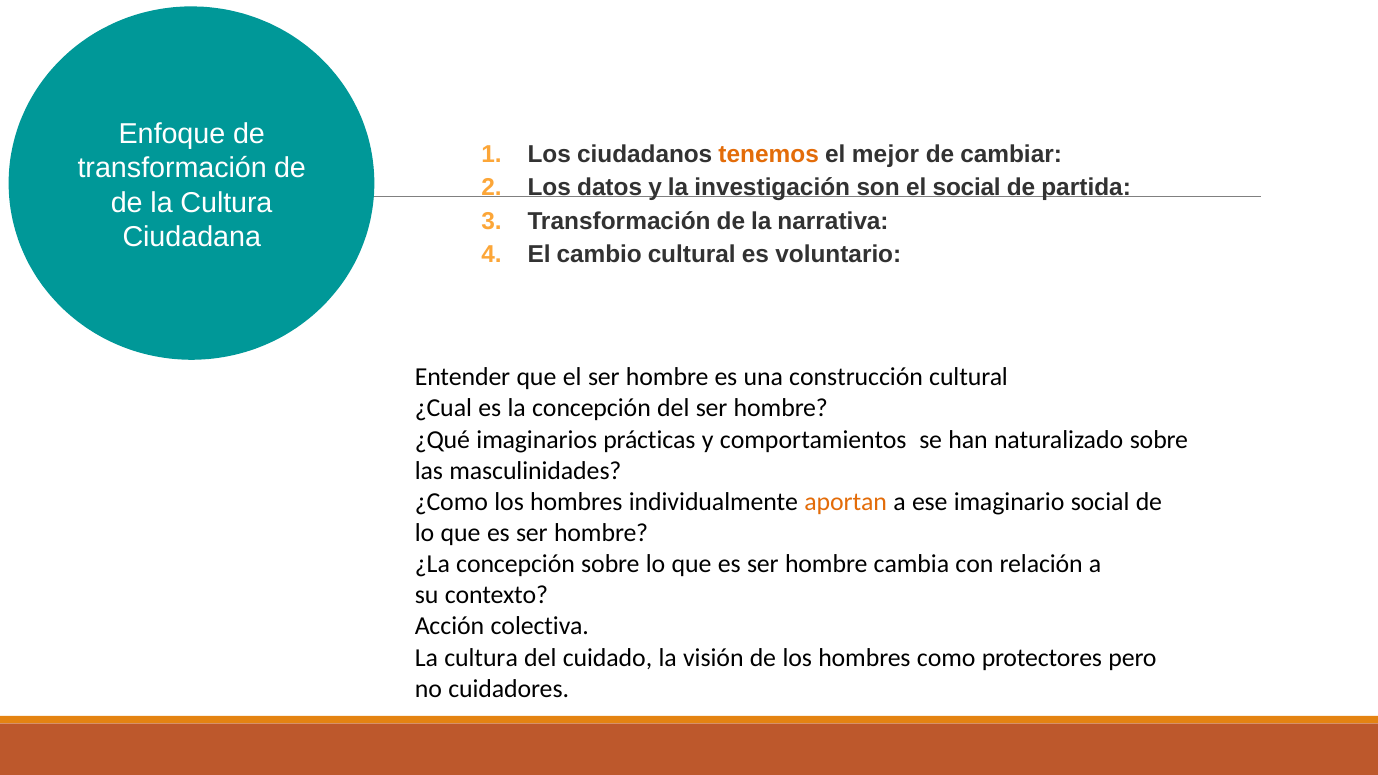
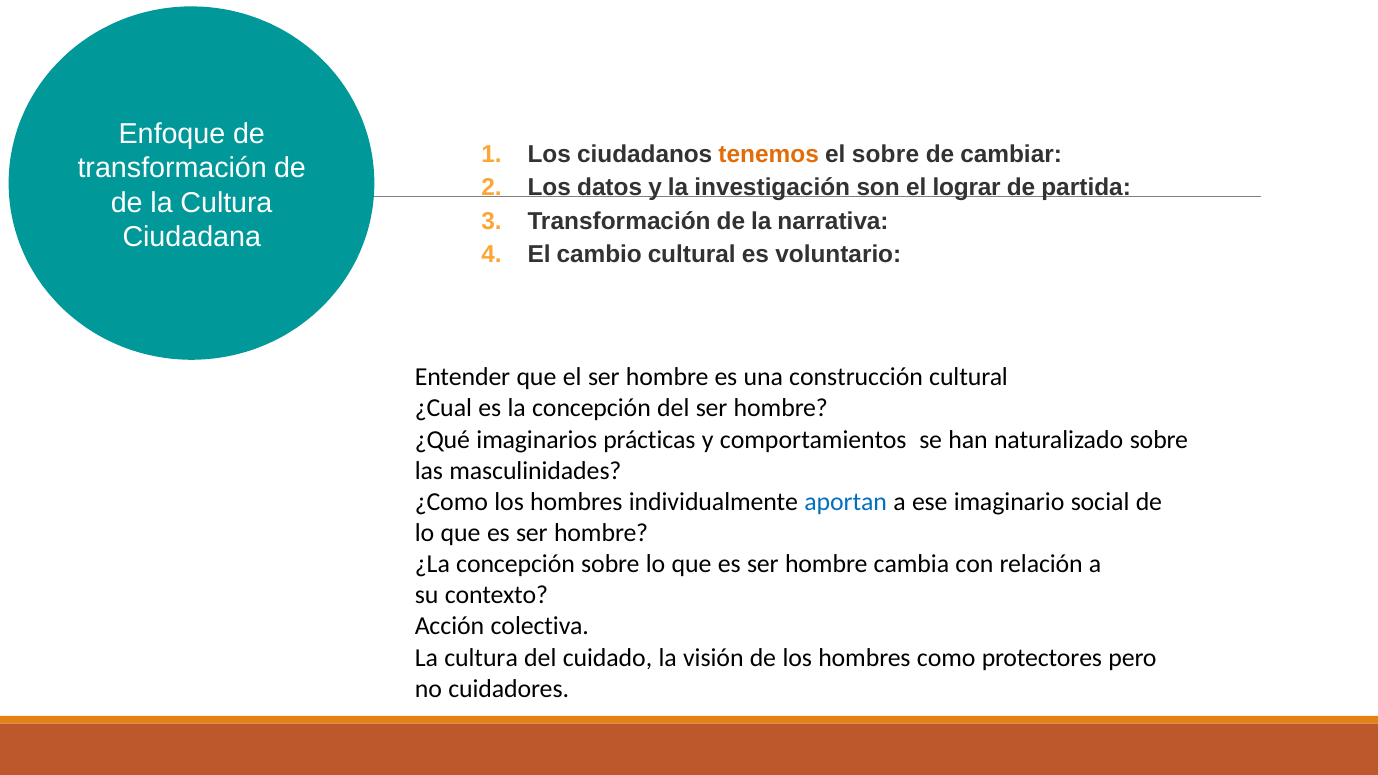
el mejor: mejor -> sobre
el social: social -> lograr
aportan colour: orange -> blue
